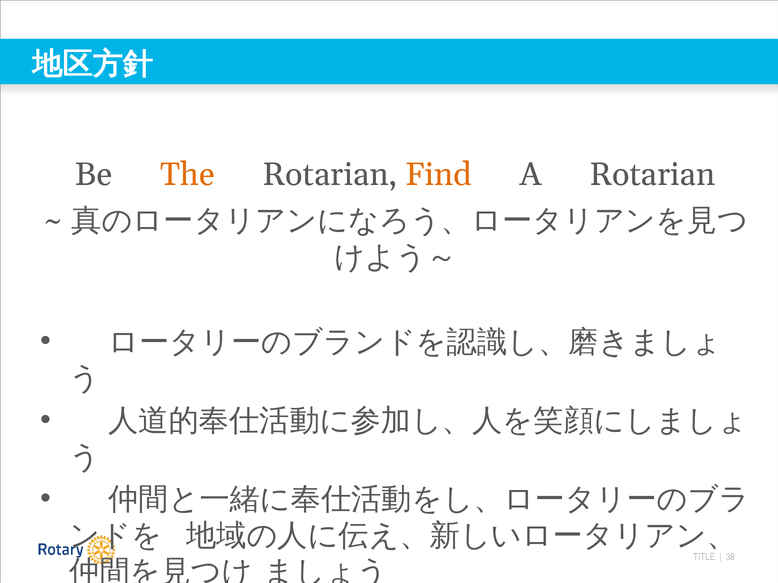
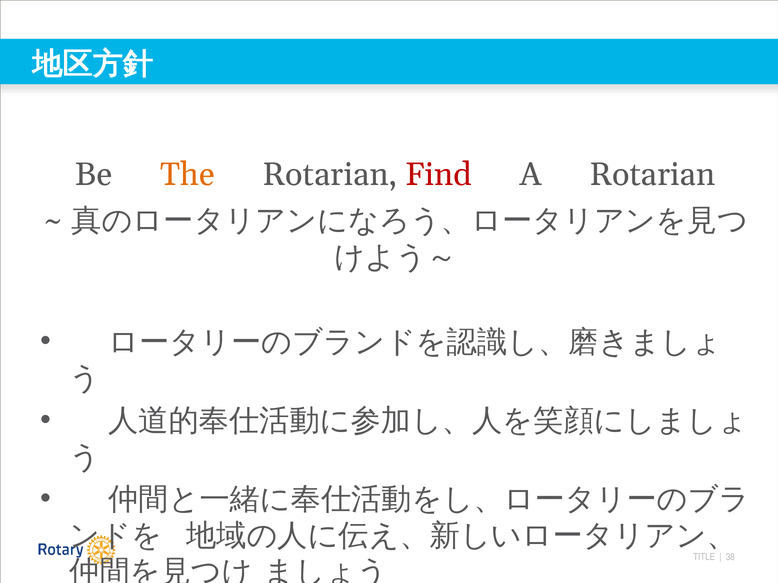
Find colour: orange -> red
